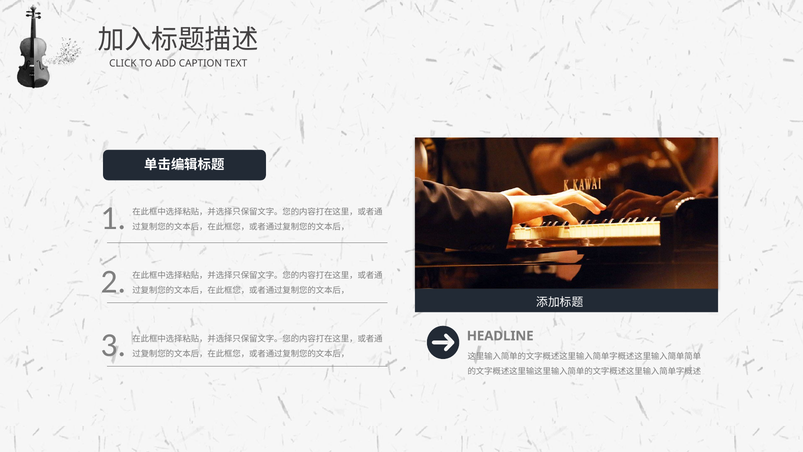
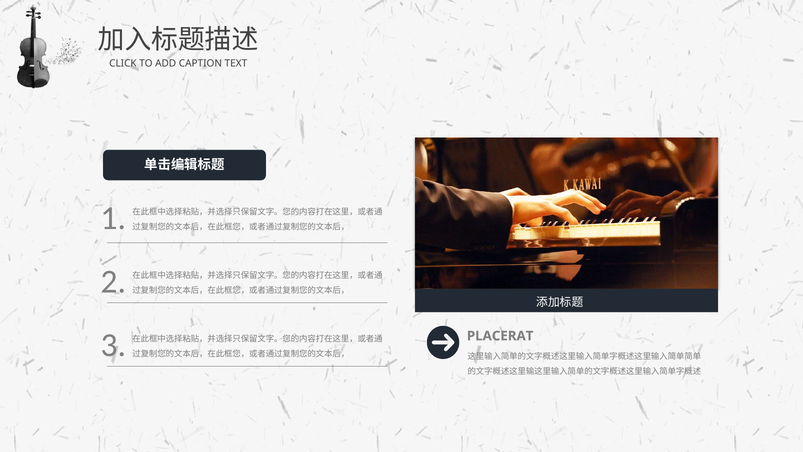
HEADLINE: HEADLINE -> PLACERAT
